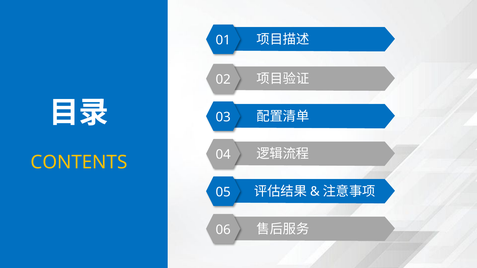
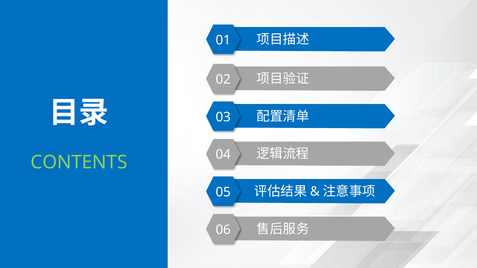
CONTENTS colour: yellow -> light green
